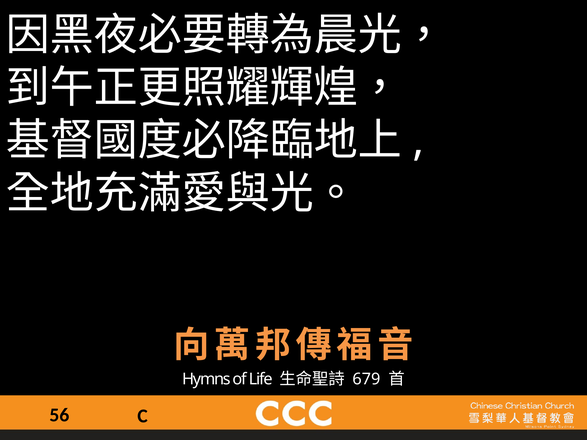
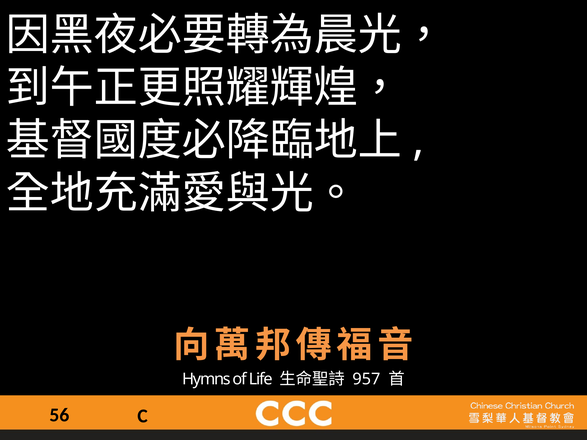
679: 679 -> 957
